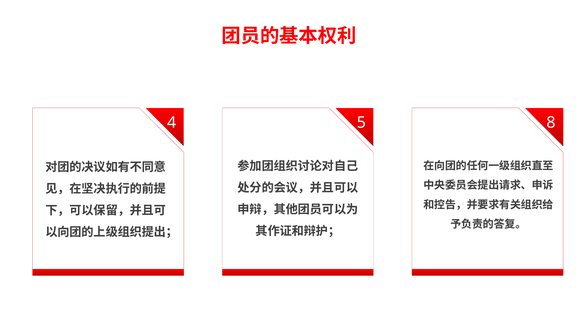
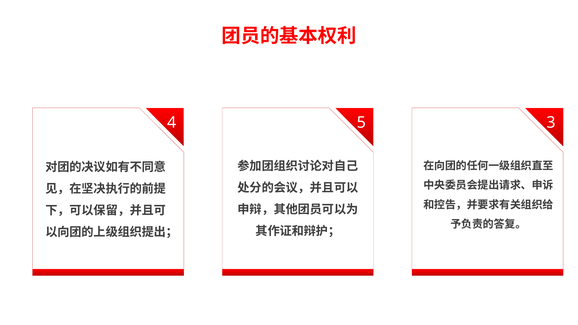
8: 8 -> 3
